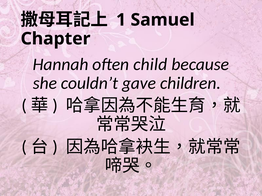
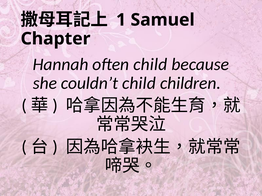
couldn’t gave: gave -> child
